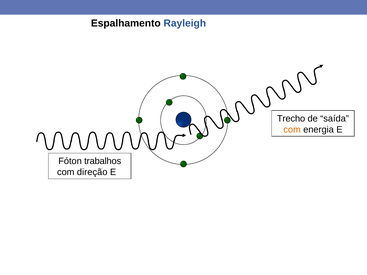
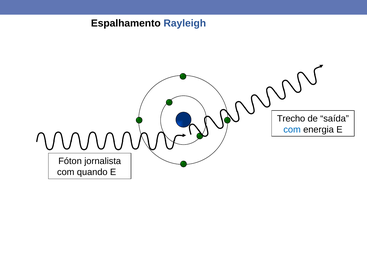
com at (292, 130) colour: orange -> blue
trabalhos: trabalhos -> jornalista
direção: direção -> quando
